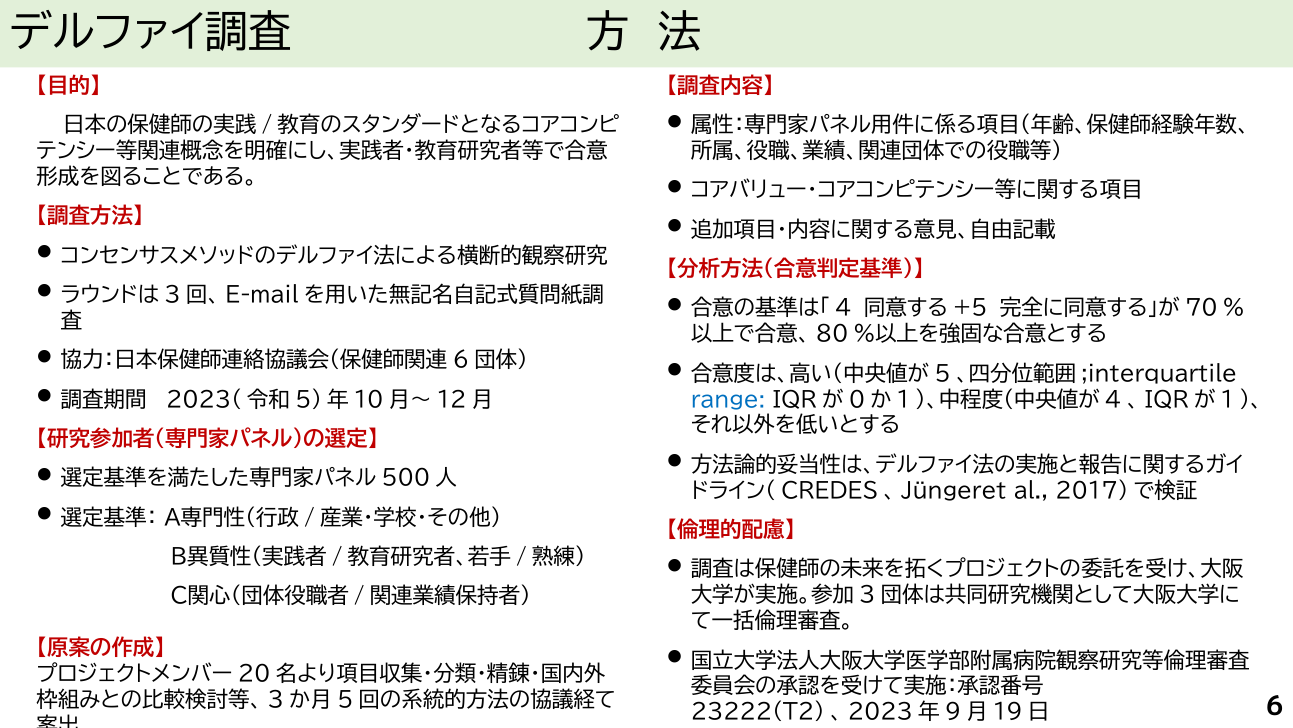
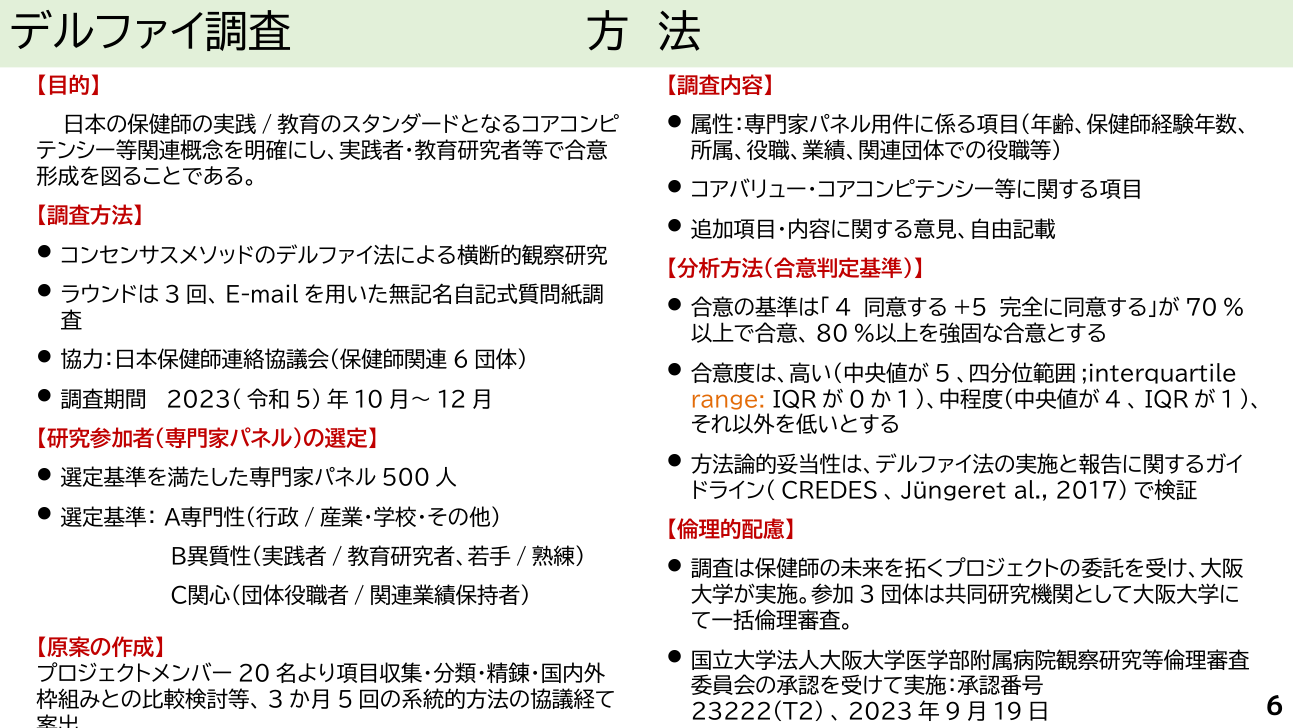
range colour: blue -> orange
